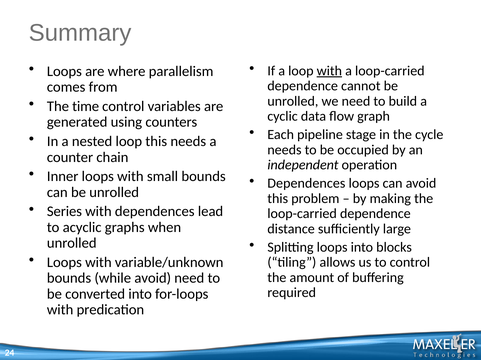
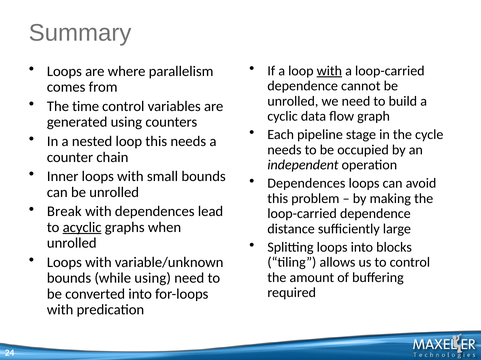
Series: Series -> Break
acyclic underline: none -> present
while avoid: avoid -> using
